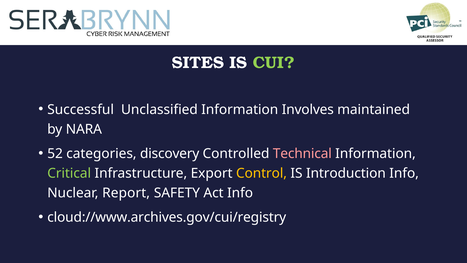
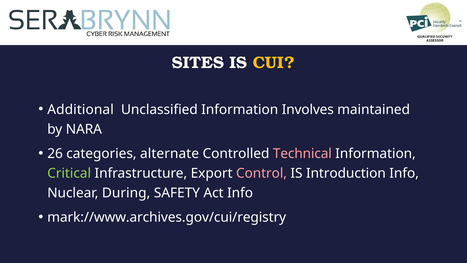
CUI colour: light green -> yellow
Successful: Successful -> Additional
52: 52 -> 26
discovery: discovery -> alternate
Control colour: yellow -> pink
Report: Report -> During
cloud://www.archives.gov/cui/registry: cloud://www.archives.gov/cui/registry -> mark://www.archives.gov/cui/registry
